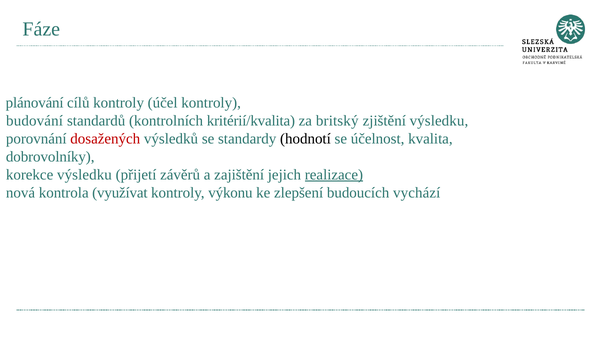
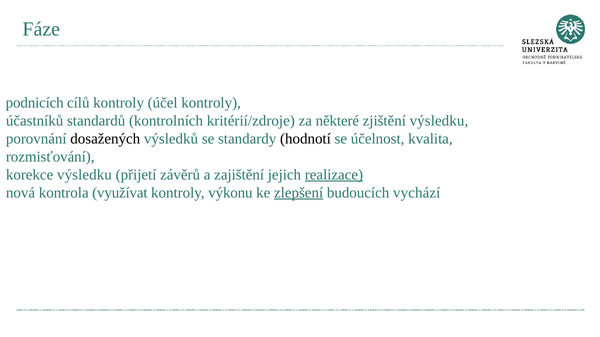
plánování: plánování -> podnicích
budování: budování -> účastníků
kritérií/kvalita: kritérií/kvalita -> kritérií/zdroje
britský: britský -> některé
dosažených colour: red -> black
dobrovolníky: dobrovolníky -> rozmisťování
zlepšení underline: none -> present
